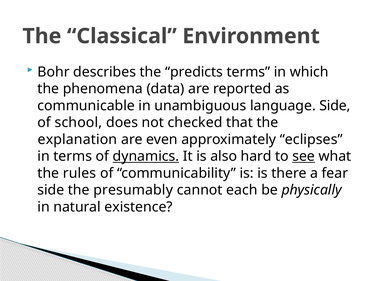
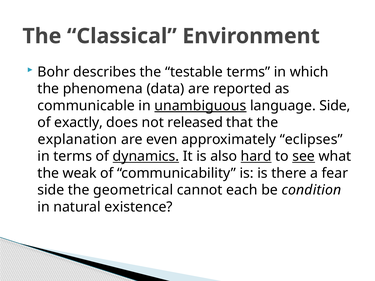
predicts: predicts -> testable
unambiguous underline: none -> present
school: school -> exactly
checked: checked -> released
hard underline: none -> present
rules: rules -> weak
presumably: presumably -> geometrical
physically: physically -> condition
